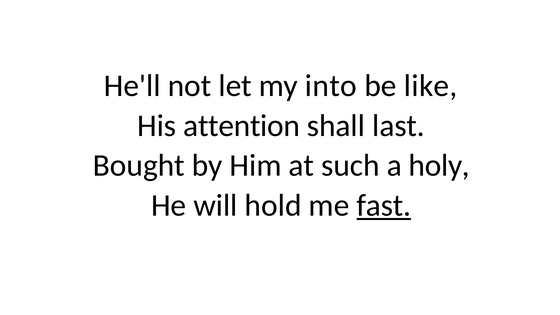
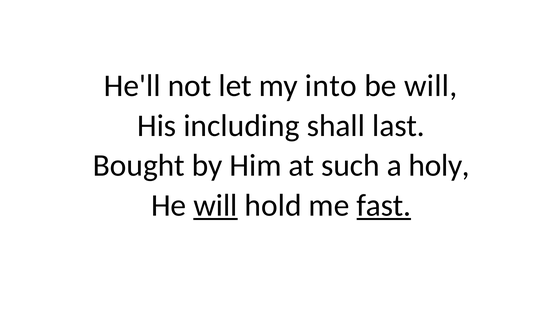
be like: like -> will
attention: attention -> including
will at (215, 205) underline: none -> present
